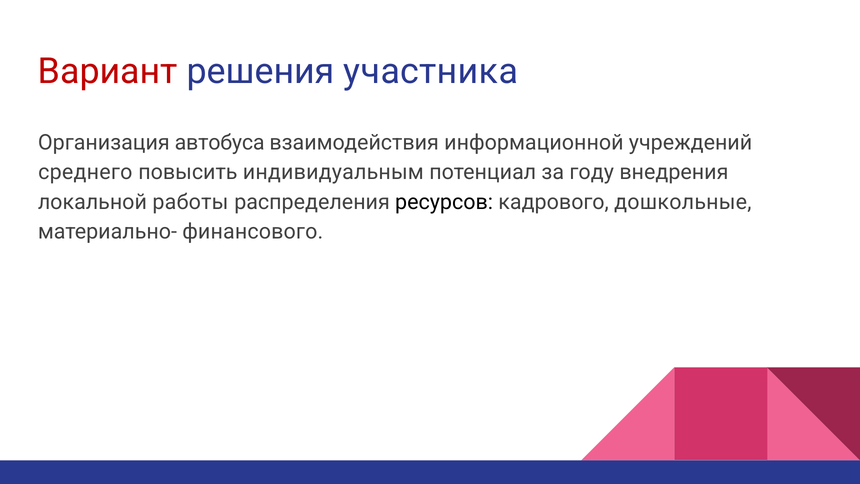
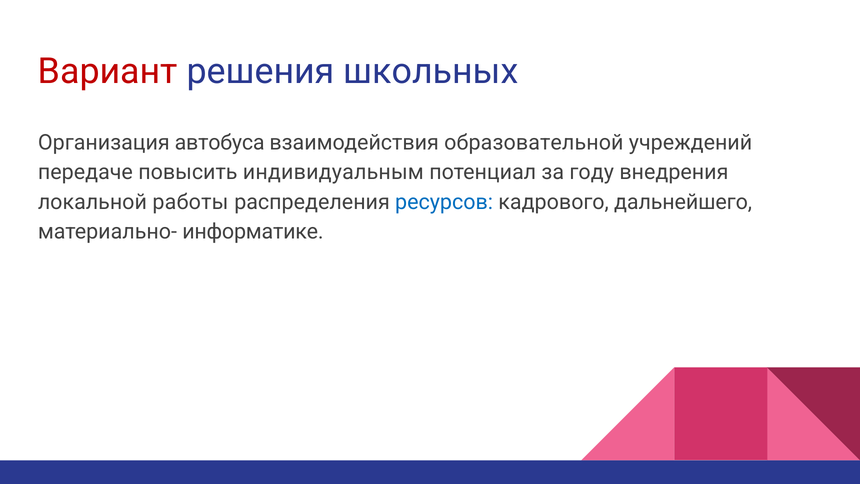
участника: участника -> школьных
информационной: информационной -> образовательной
среднего: среднего -> передаче
ресурсов colour: black -> blue
дошкольные: дошкольные -> дальнейшего
финансового: финансового -> информатике
